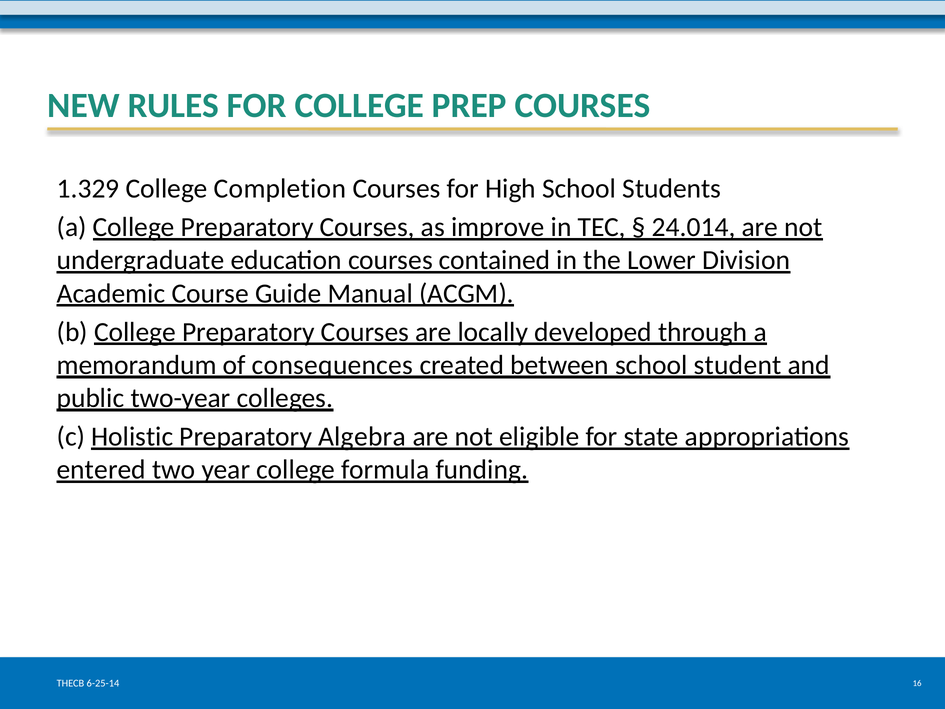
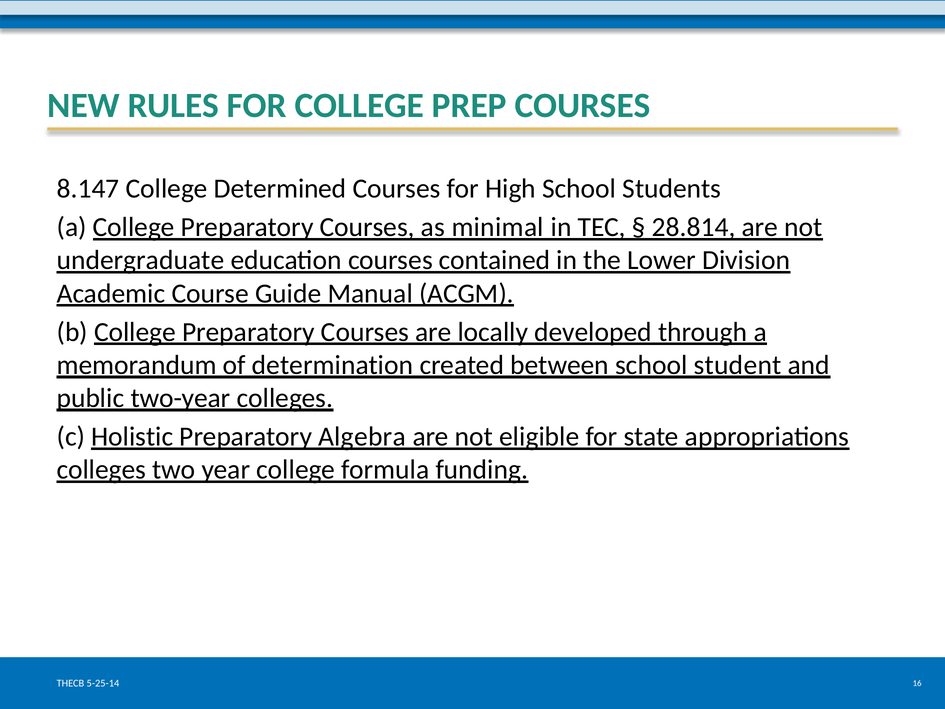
1.329: 1.329 -> 8.147
Completion: Completion -> Determined
improve: improve -> minimal
24.014: 24.014 -> 28.814
consequences: consequences -> determination
entered at (101, 470): entered -> colleges
6-25-14: 6-25-14 -> 5-25-14
